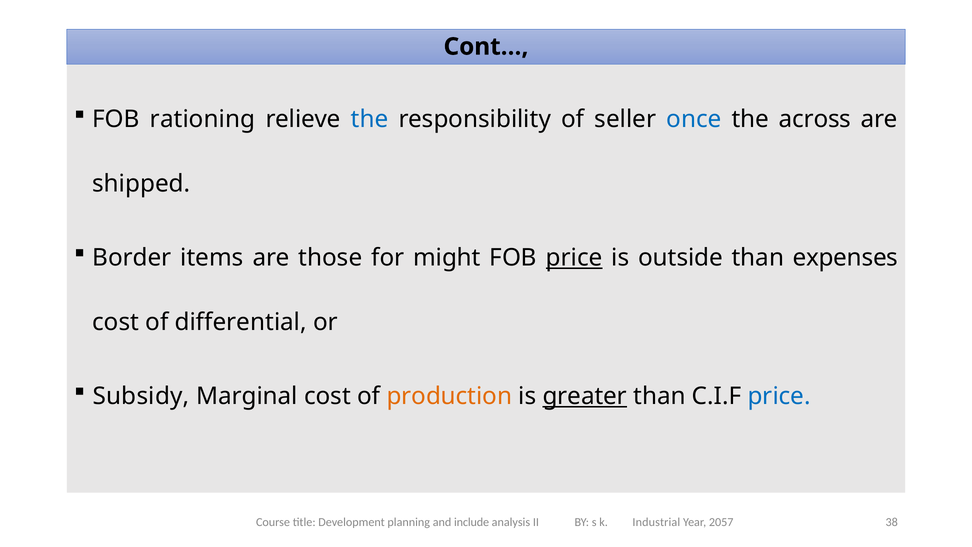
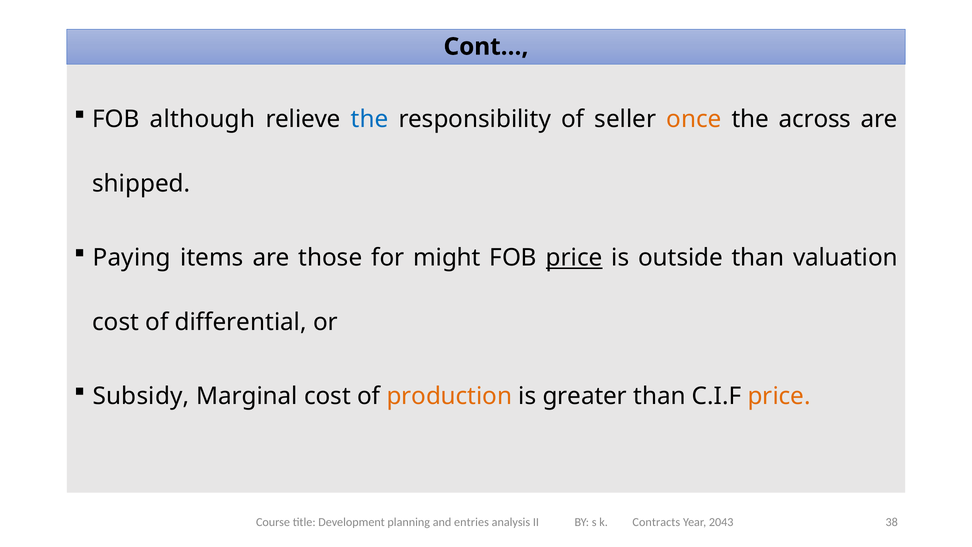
rationing: rationing -> although
once colour: blue -> orange
Border: Border -> Paying
expenses: expenses -> valuation
greater underline: present -> none
price at (779, 396) colour: blue -> orange
include: include -> entries
Industrial: Industrial -> Contracts
2057: 2057 -> 2043
